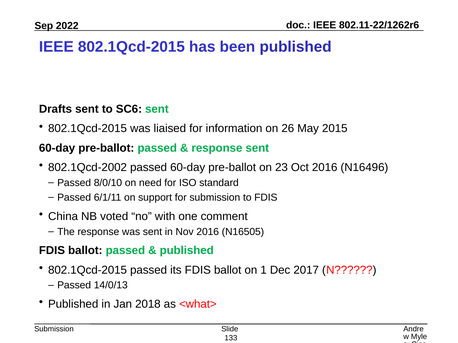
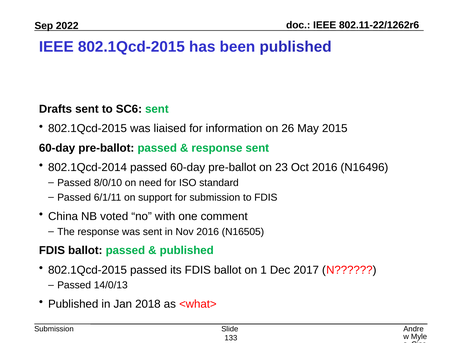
802.1Qcd-2002: 802.1Qcd-2002 -> 802.1Qcd-2014
